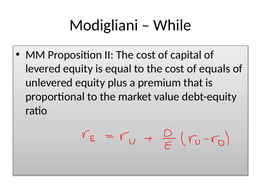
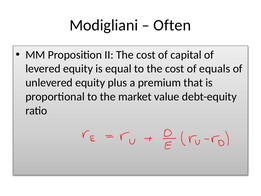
While: While -> Often
